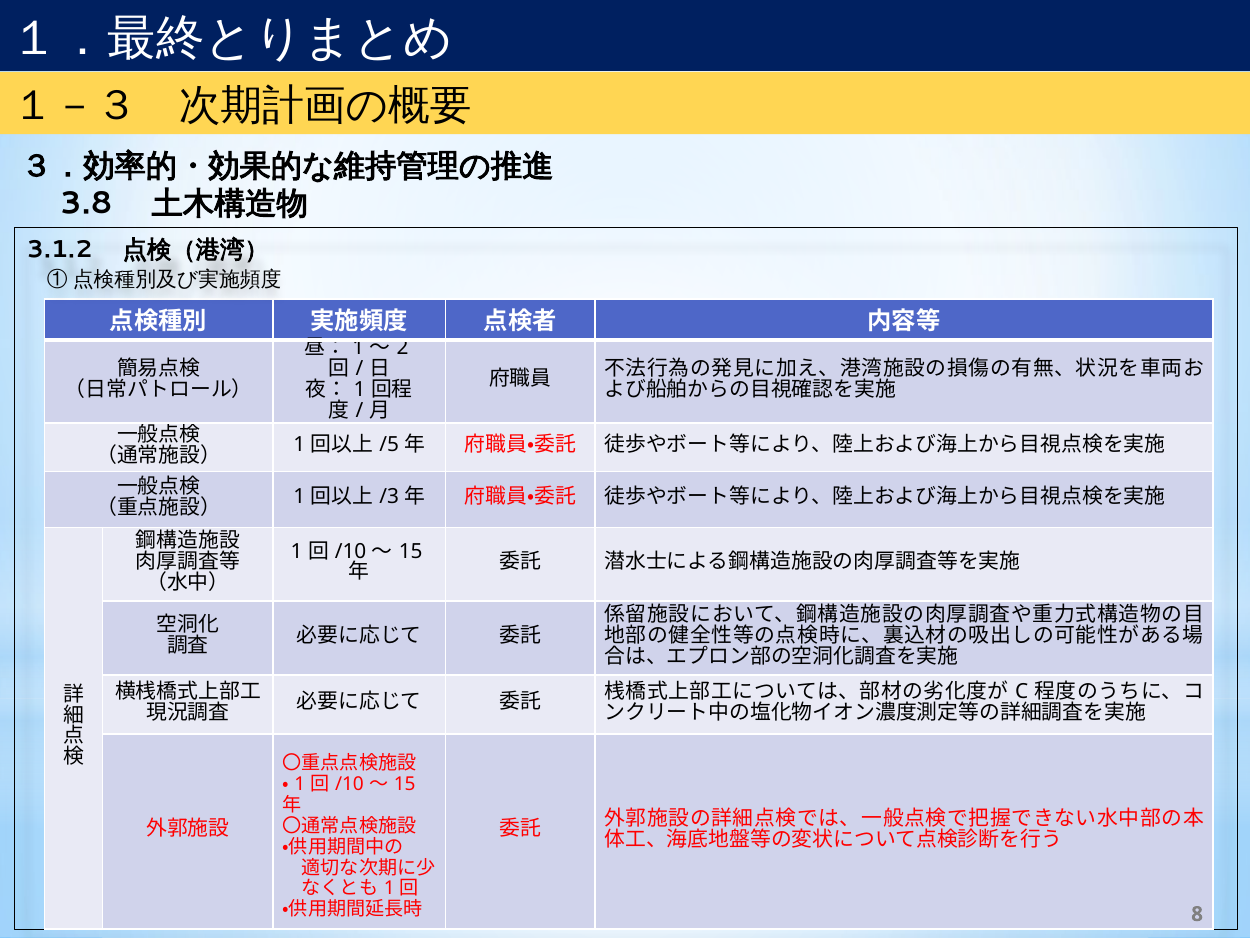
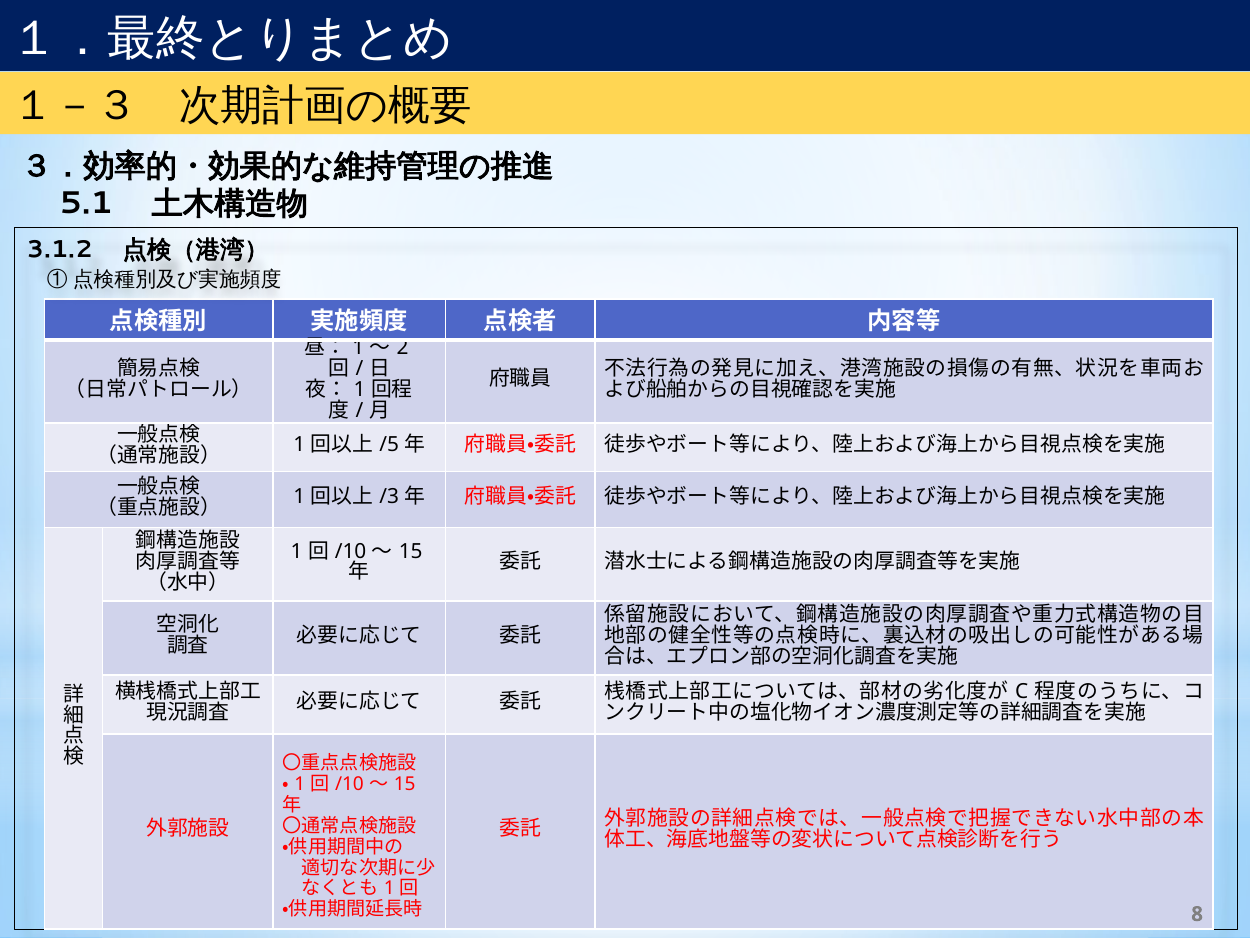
3.8: 3.8 -> 5.1
